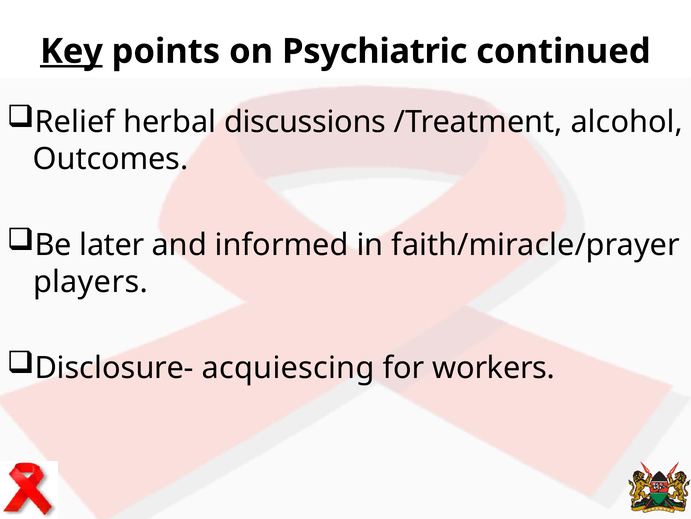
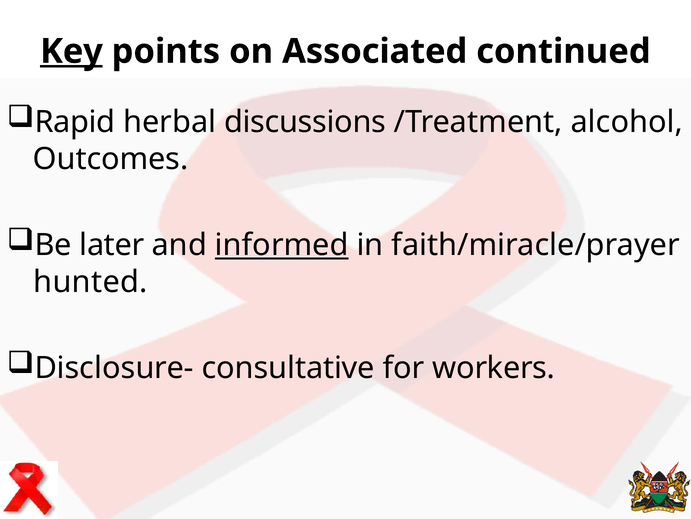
Psychiatric: Psychiatric -> Associated
Relief: Relief -> Rapid
informed underline: none -> present
players: players -> hunted
acquiescing: acquiescing -> consultative
